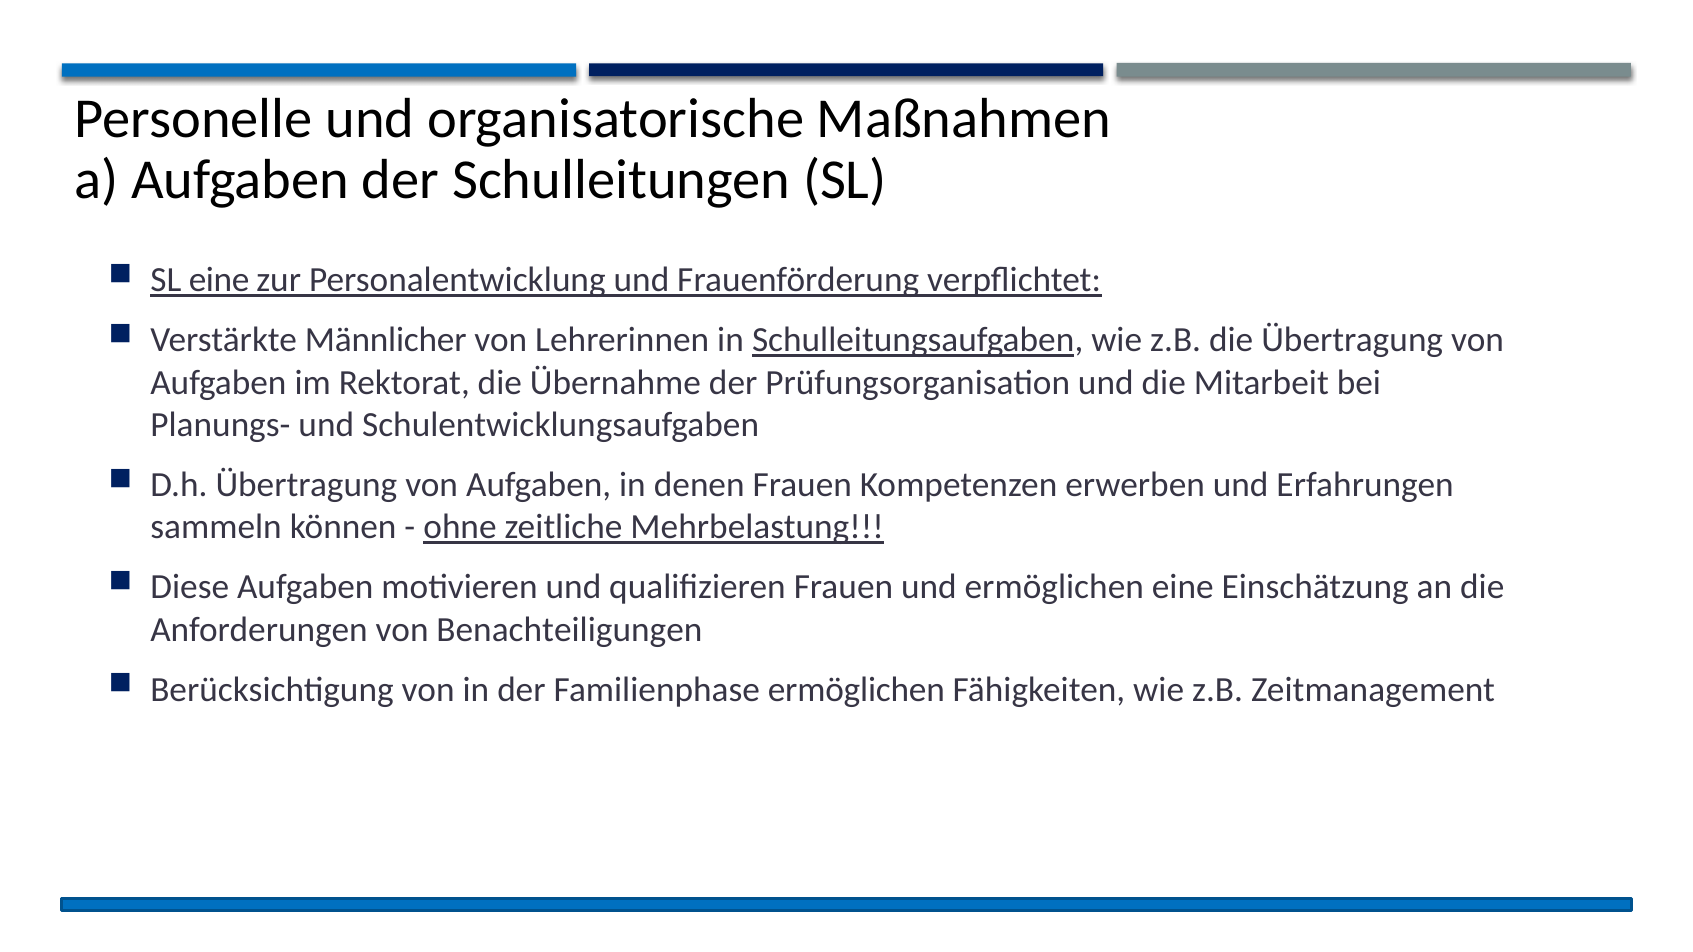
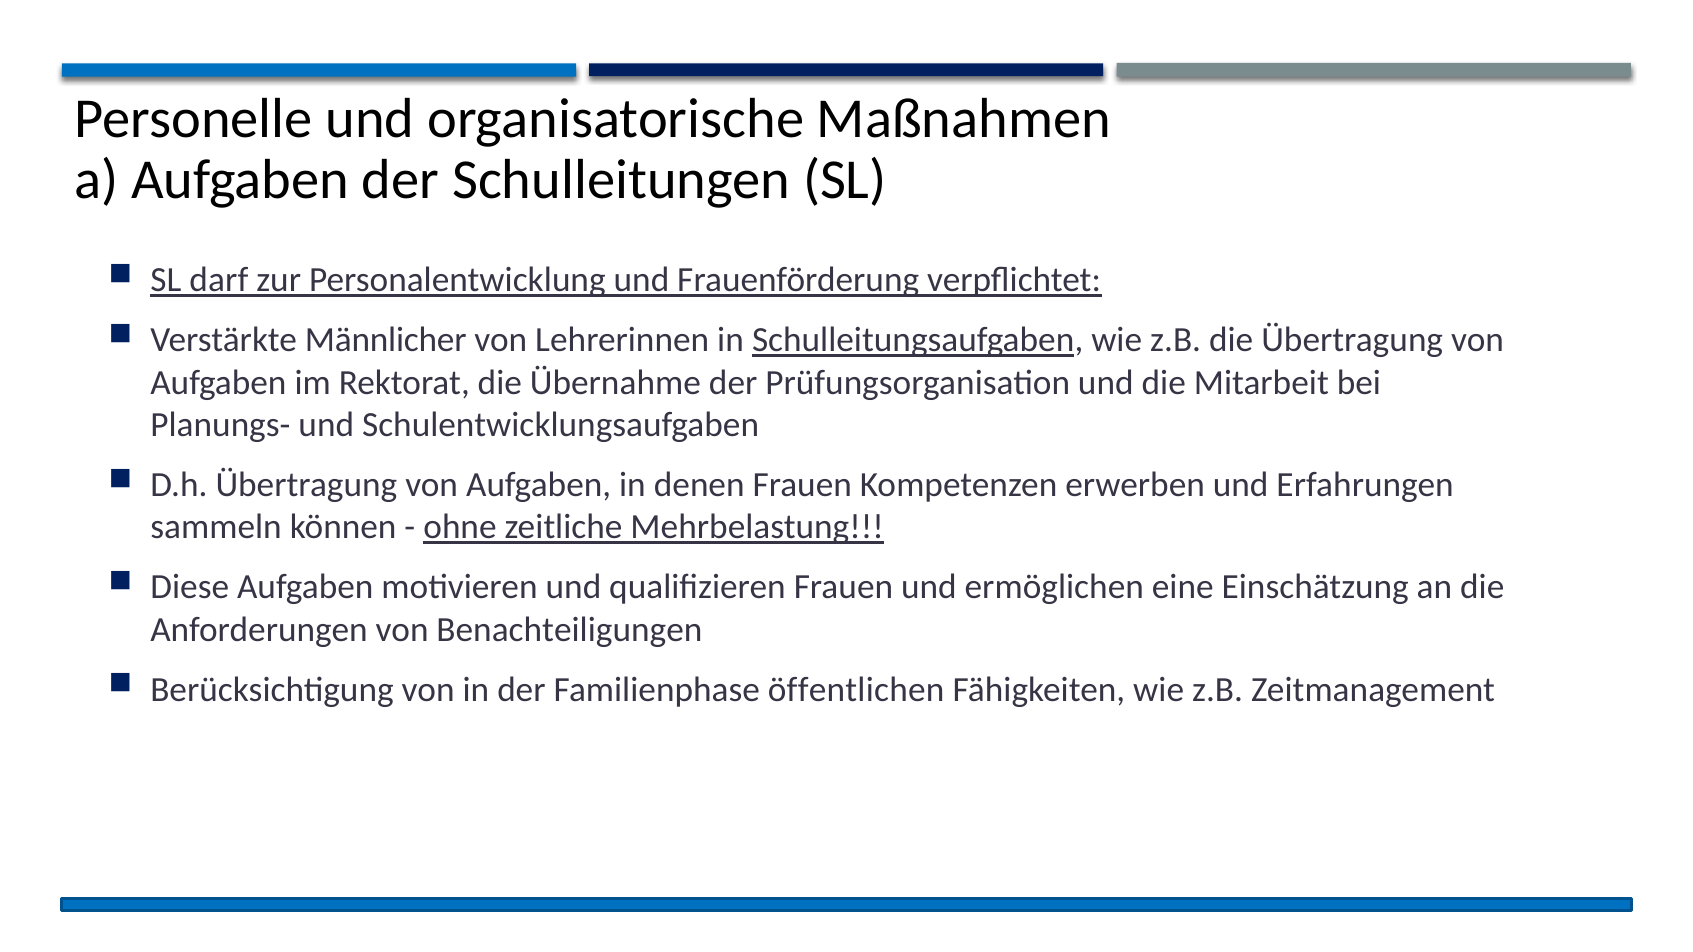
SL eine: eine -> darf
Familienphase ermöglichen: ermöglichen -> öffentlichen
